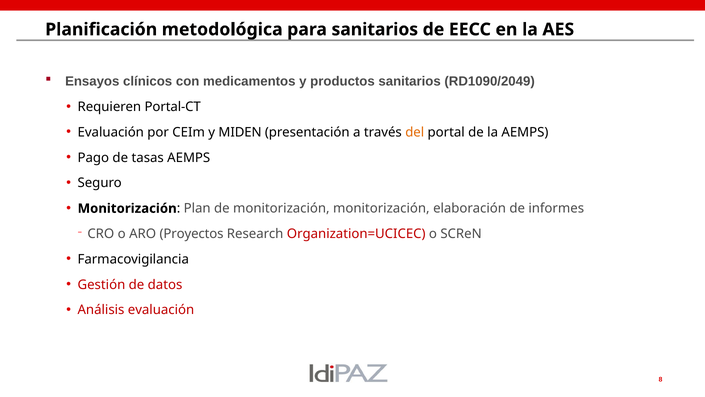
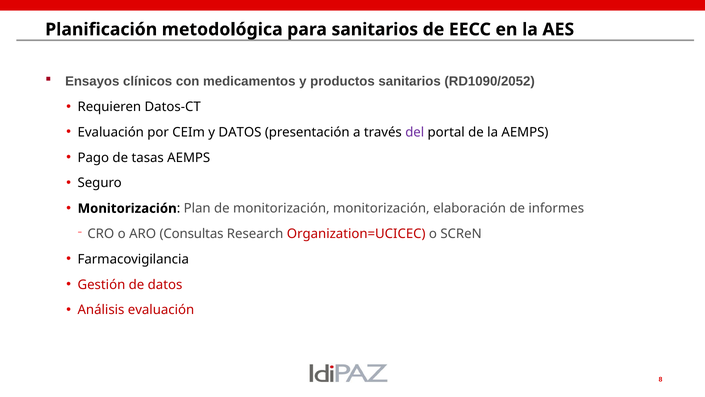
RD1090/2049: RD1090/2049 -> RD1090/2052
Portal-CT: Portal-CT -> Datos-CT
y MIDEN: MIDEN -> DATOS
del colour: orange -> purple
Proyectos: Proyectos -> Consultas
